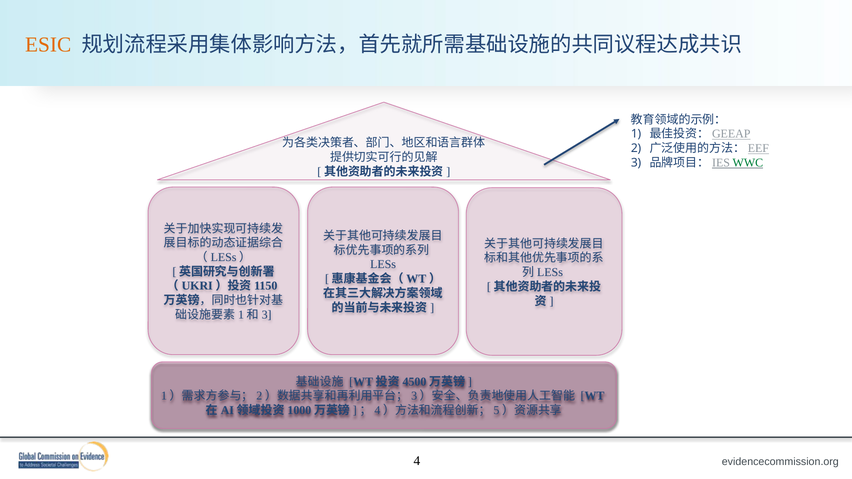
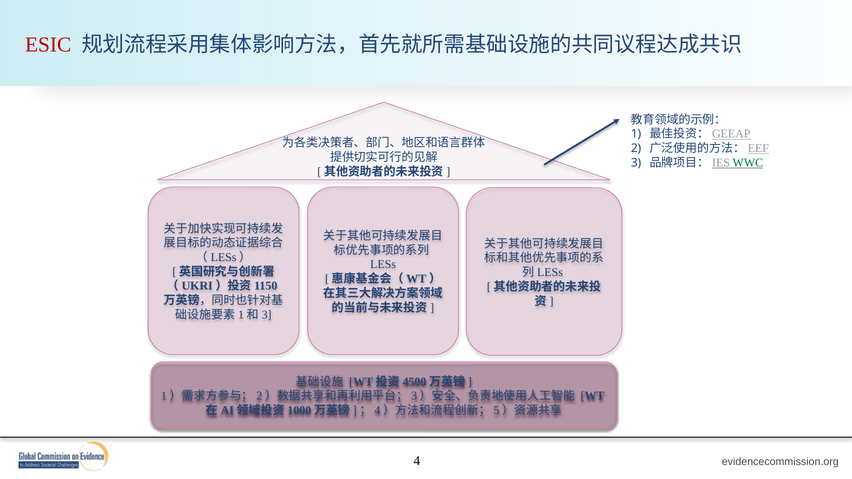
ESIC colour: orange -> red
